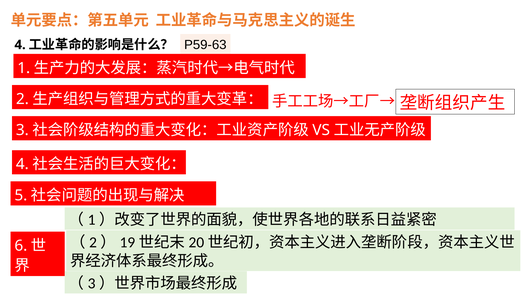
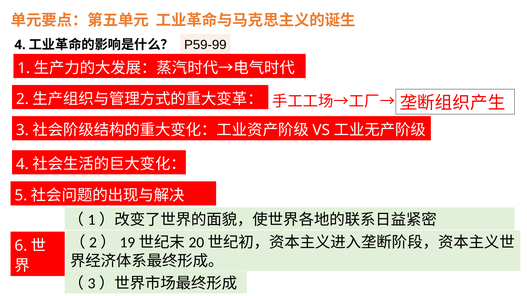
P59-63: P59-63 -> P59-99
